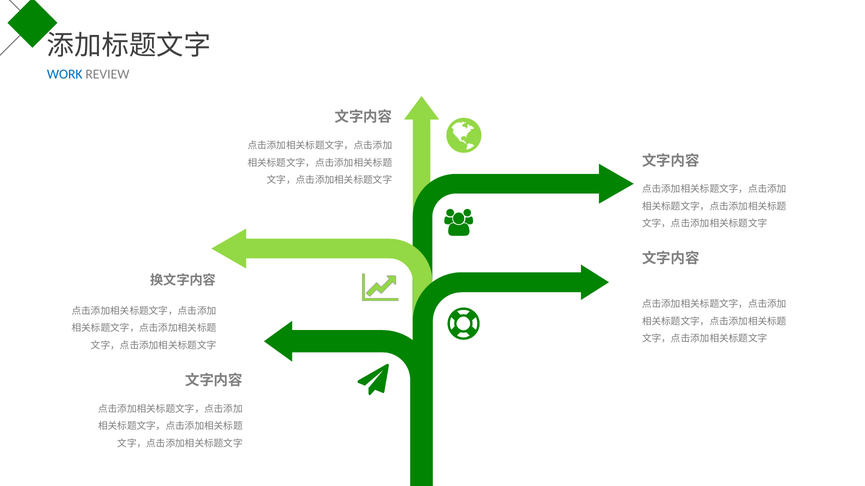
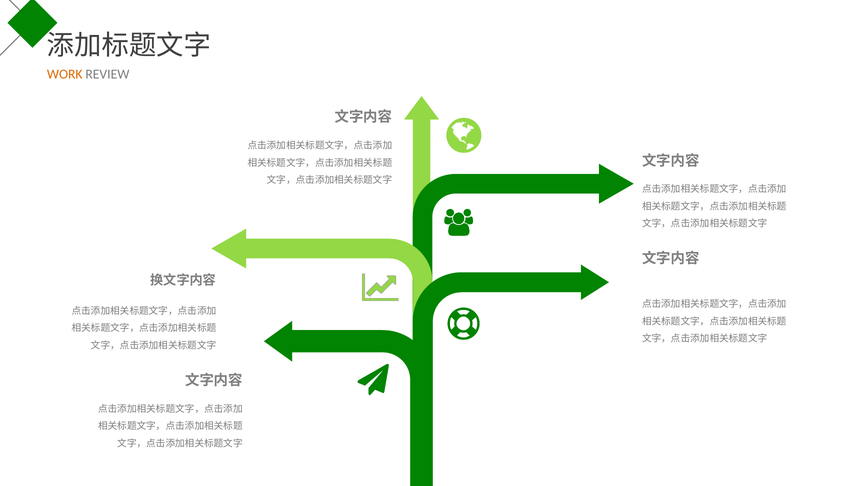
WORK colour: blue -> orange
